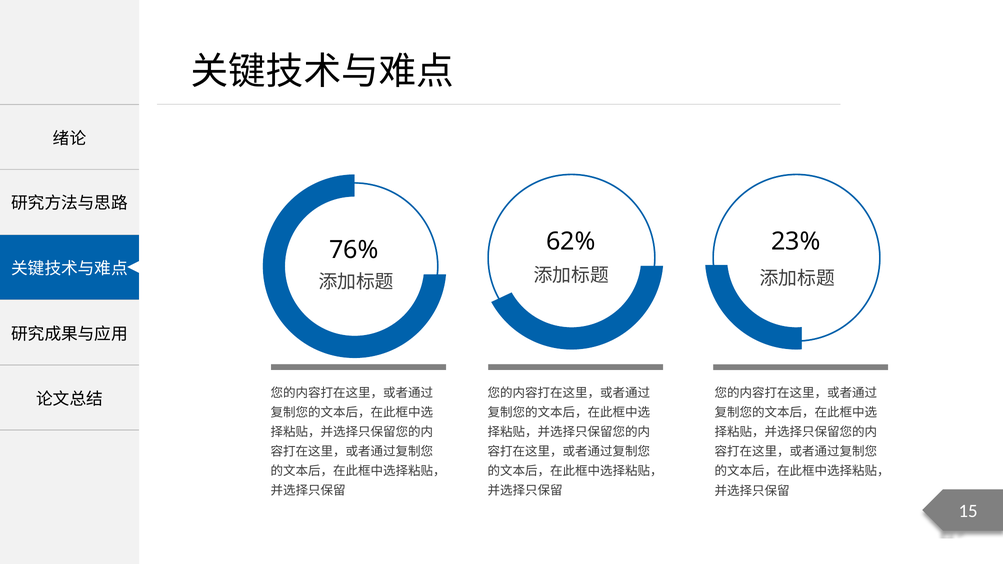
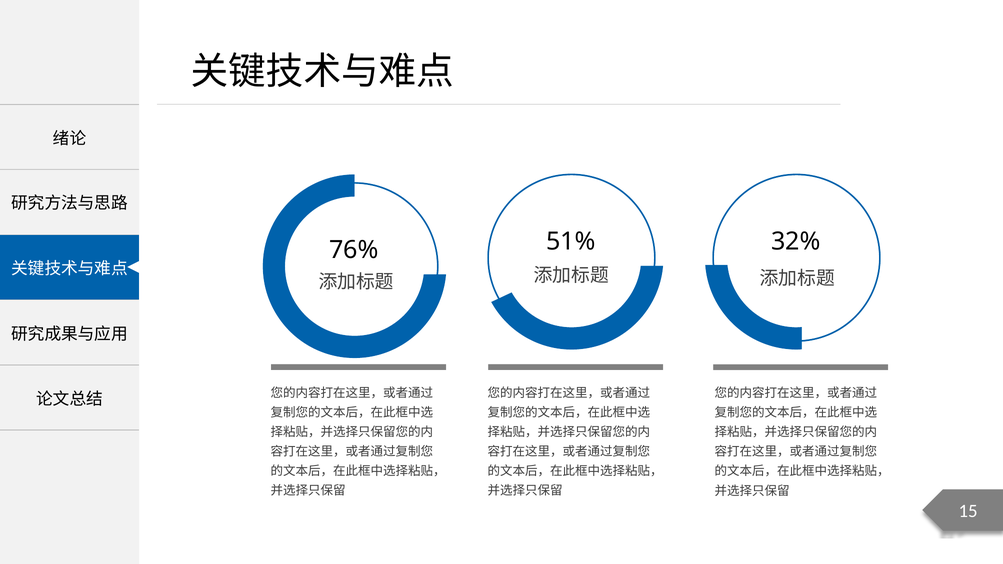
62%: 62% -> 51%
23%: 23% -> 32%
